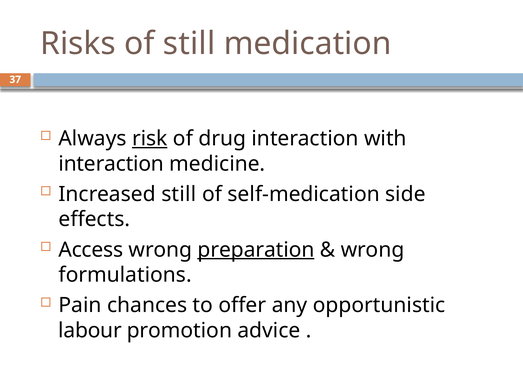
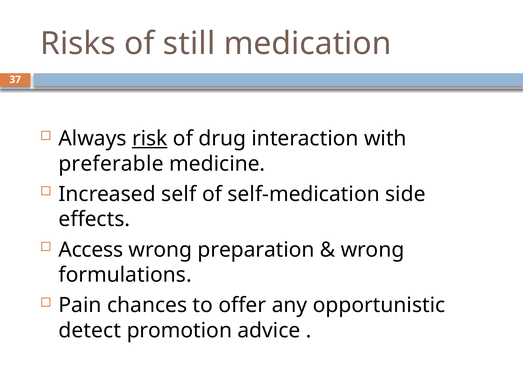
interaction at (111, 164): interaction -> preferable
Increased still: still -> self
preparation underline: present -> none
labour: labour -> detect
